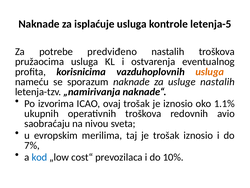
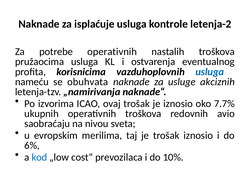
letenja-5: letenja-5 -> letenja-2
potrebe predviđeno: predviđeno -> operativnih
usluga at (210, 72) colour: orange -> blue
sporazum: sporazum -> obuhvata
usluge nastalih: nastalih -> akciznih
1.1%: 1.1% -> 7.7%
7%: 7% -> 6%
